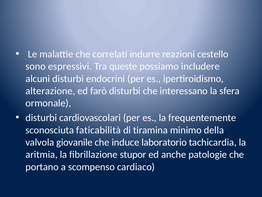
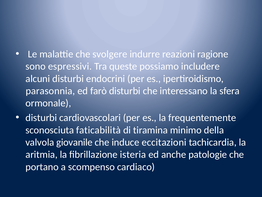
correlati: correlati -> svolgere
cestello: cestello -> ragione
alterazione: alterazione -> parasonnia
laboratorio: laboratorio -> eccitazioni
stupor: stupor -> isteria
